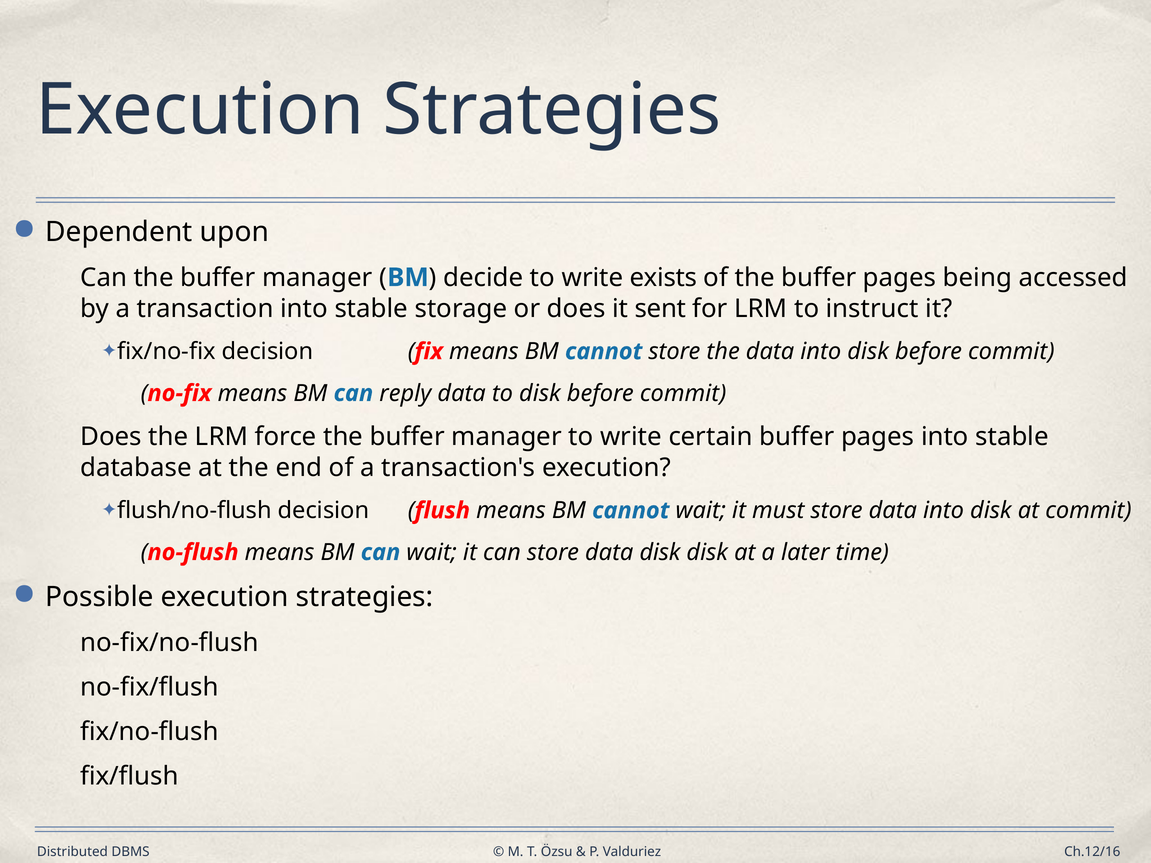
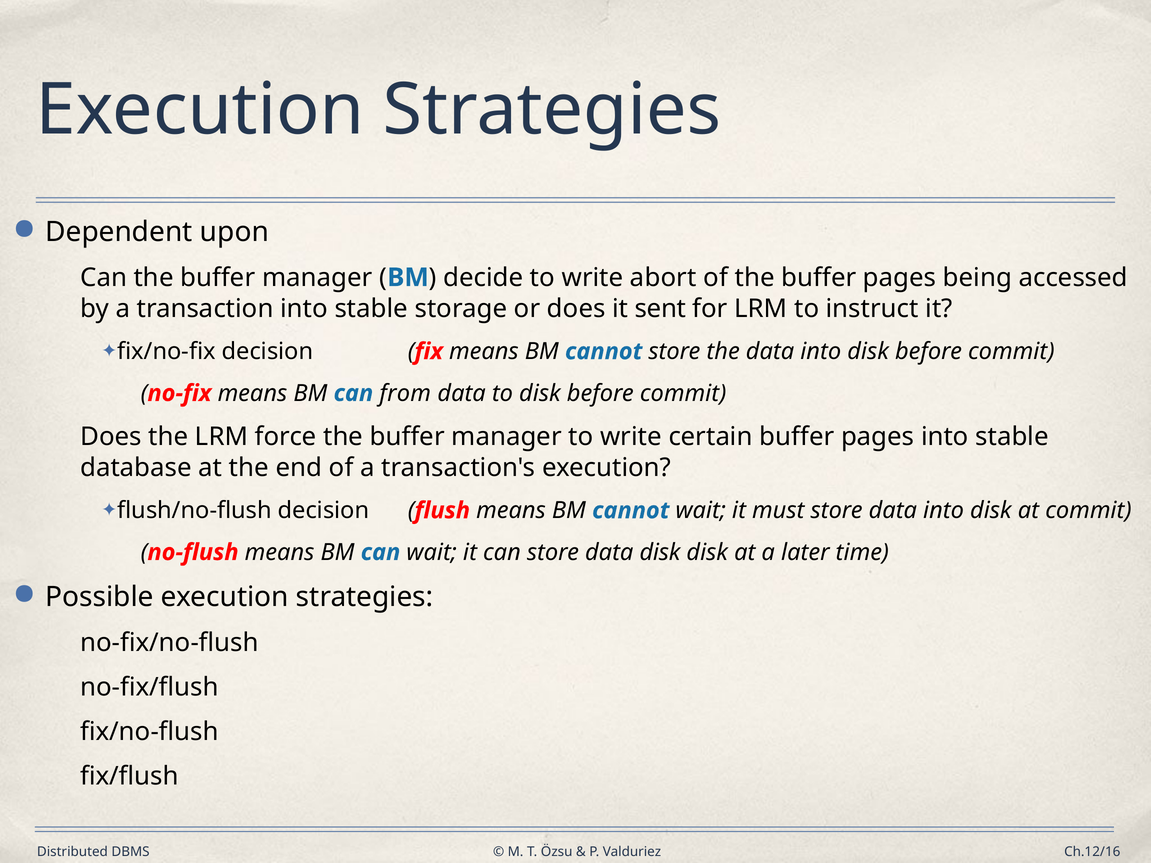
exists: exists -> abort
reply: reply -> from
